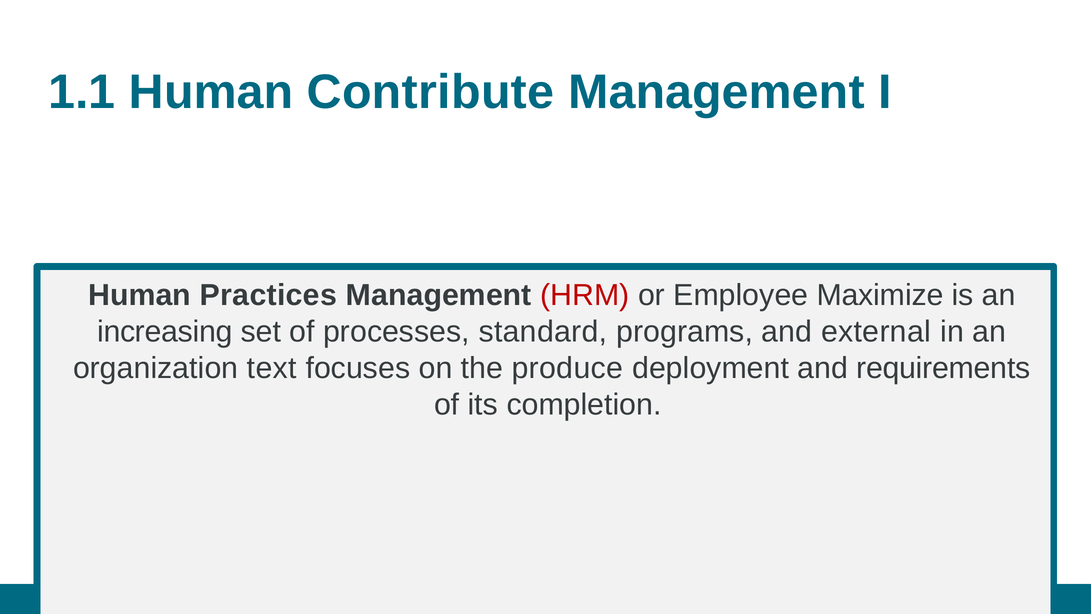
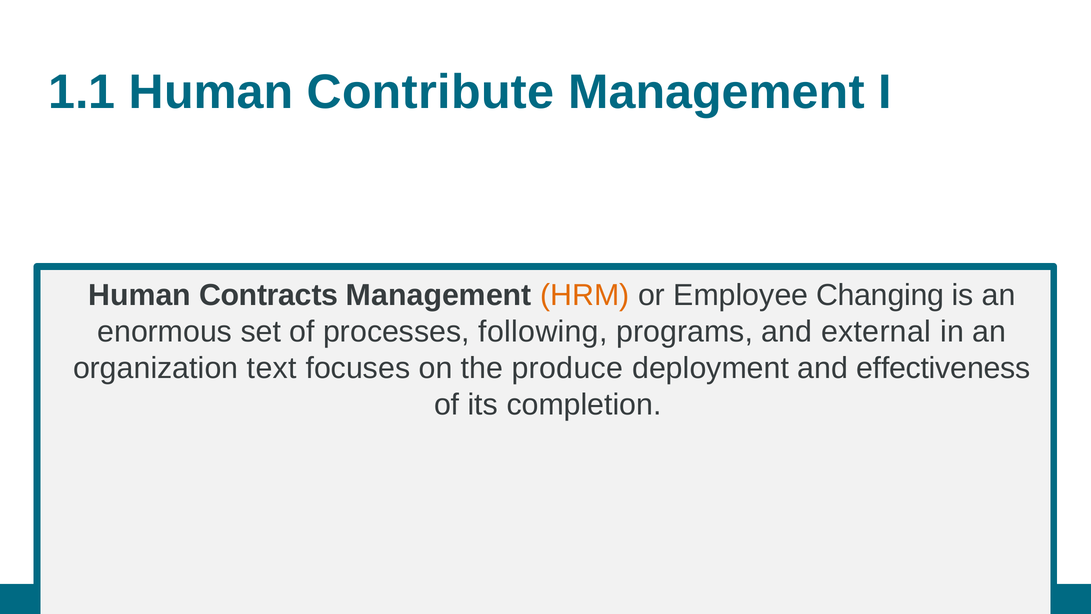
Practices: Practices -> Contracts
HRM colour: red -> orange
Maximize: Maximize -> Changing
increasing: increasing -> enormous
standard: standard -> following
requirements: requirements -> effectiveness
